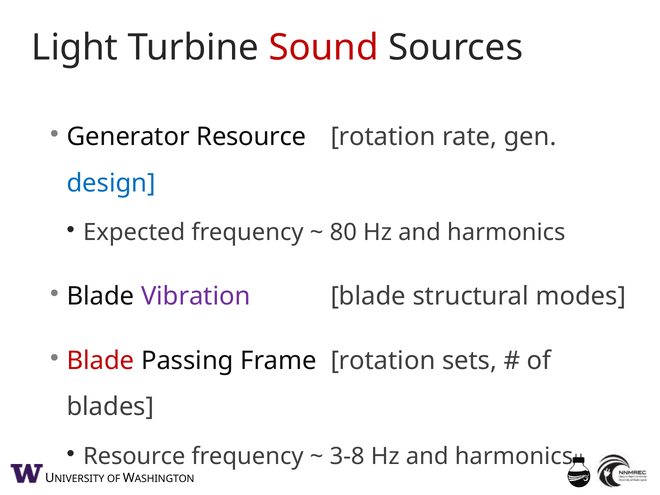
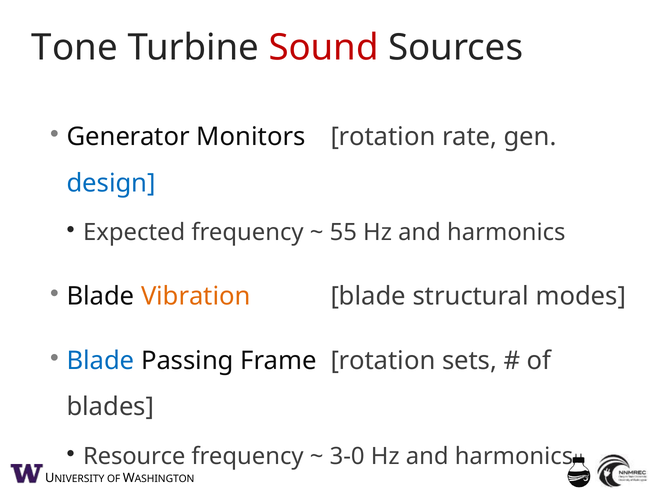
Light: Light -> Tone
Generator Resource: Resource -> Monitors
80: 80 -> 55
Vibration colour: purple -> orange
Blade at (101, 361) colour: red -> blue
3-8: 3-8 -> 3-0
